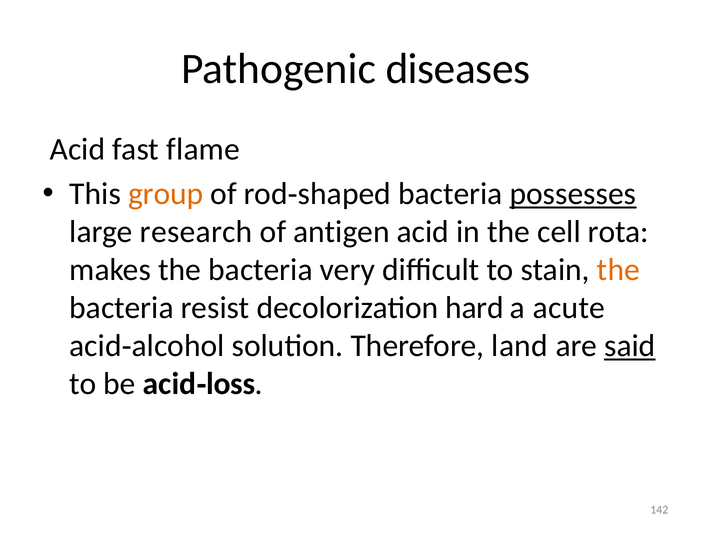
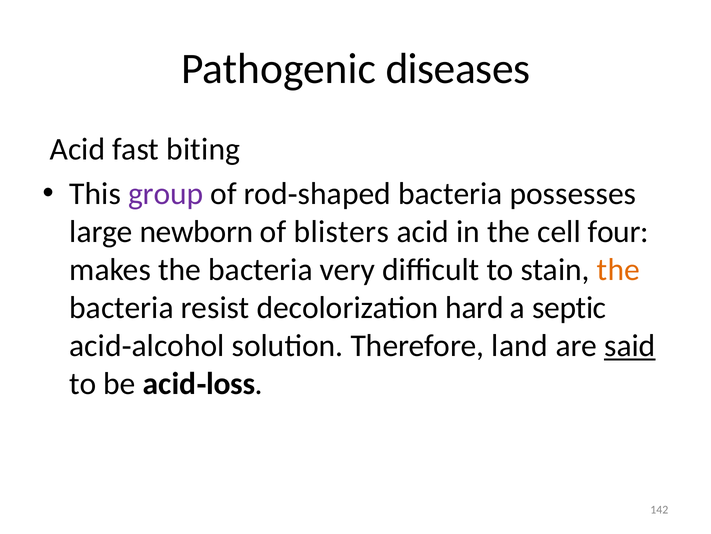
flame: flame -> biting
group colour: orange -> purple
possesses underline: present -> none
research: research -> newborn
antigen: antigen -> blisters
rota: rota -> four
acute: acute -> septic
